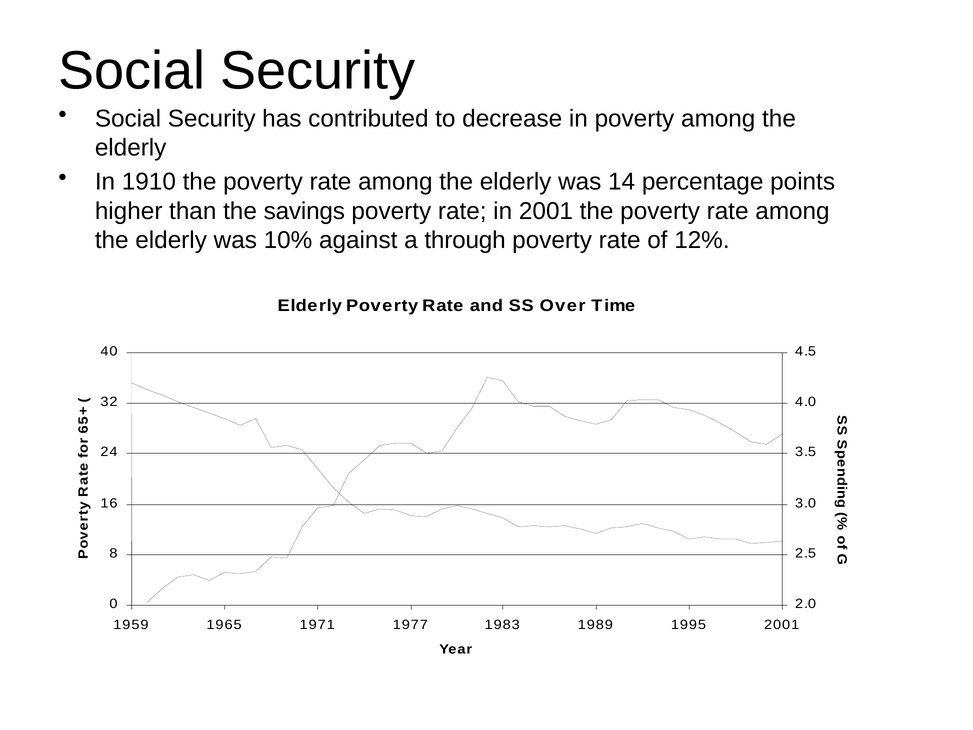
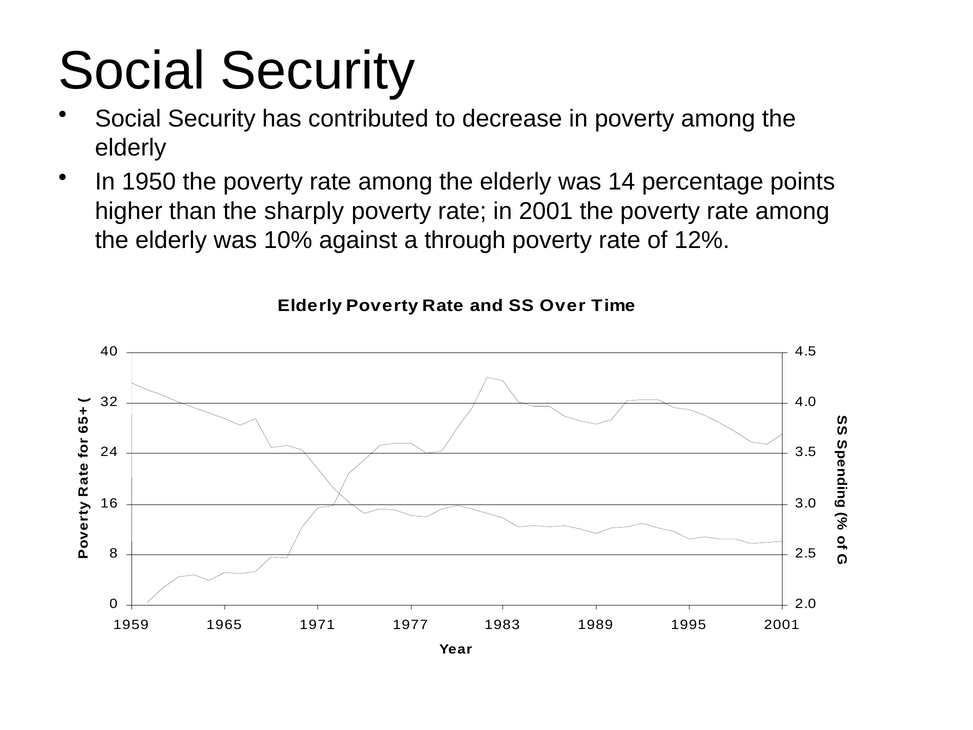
1910: 1910 -> 1950
savings: savings -> sharply
